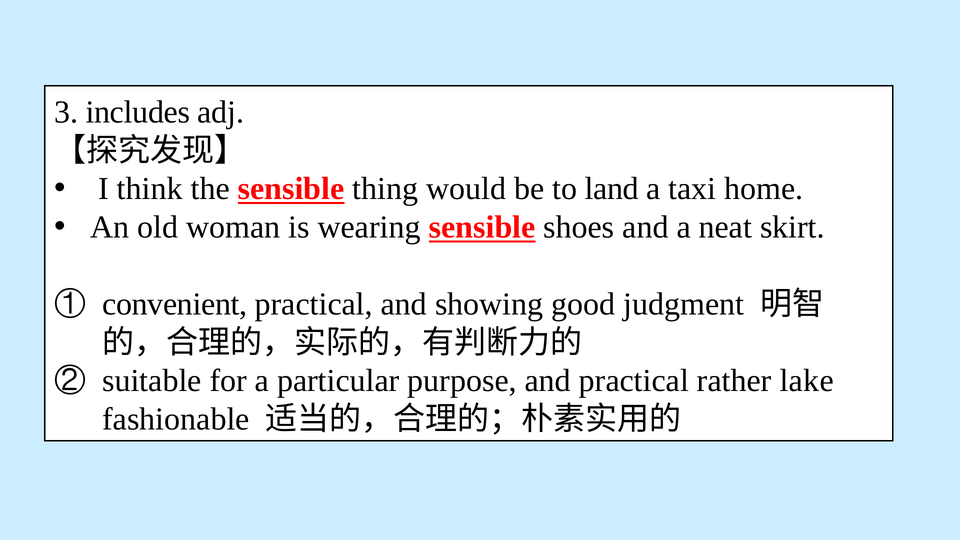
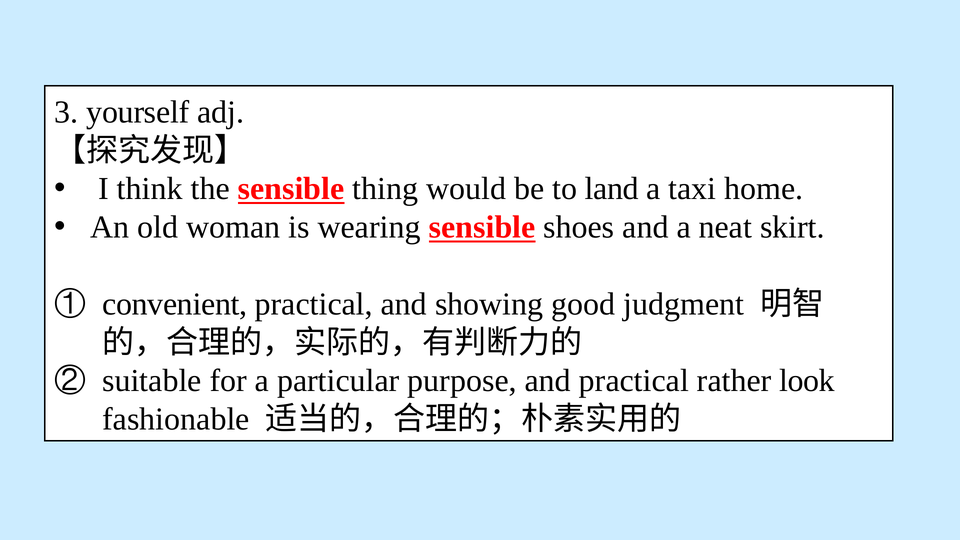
includes: includes -> yourself
lake: lake -> look
